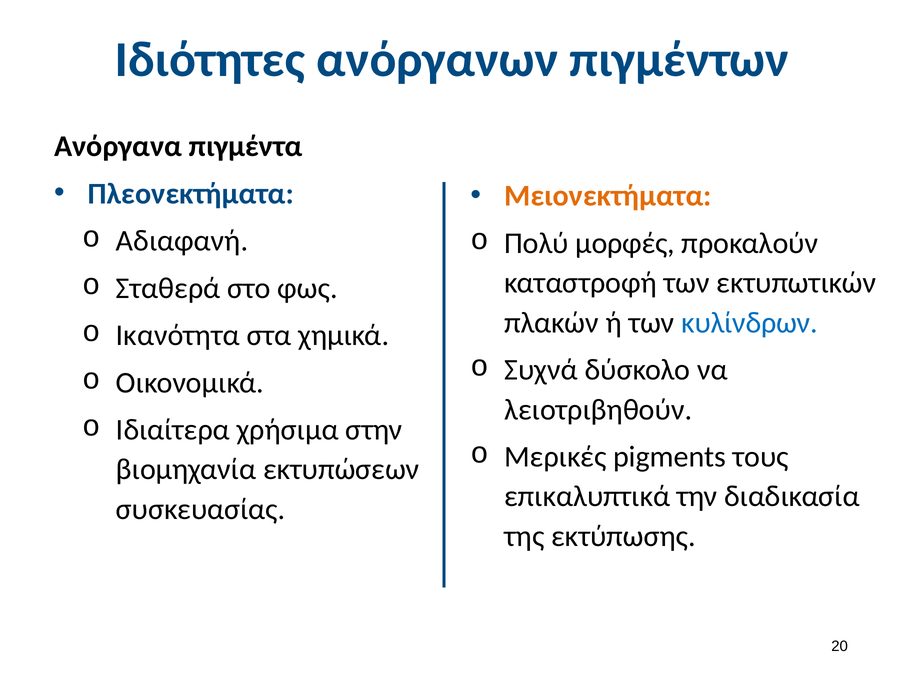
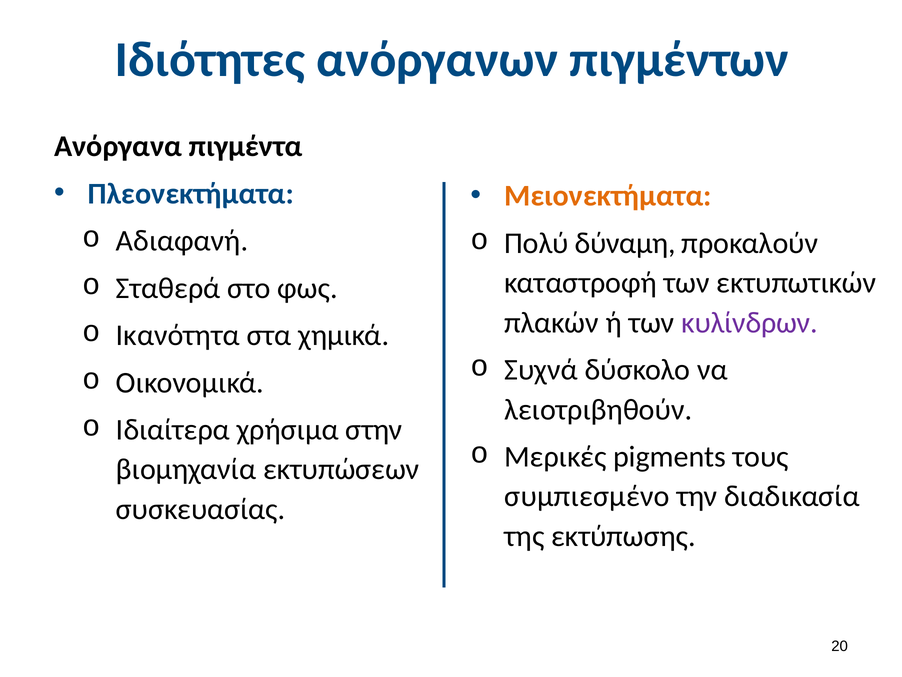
μορφές: μορφές -> δύναμη
κυλίνδρων colour: blue -> purple
επικαλυπτικά: επικαλυπτικά -> συμπιεσμένο
